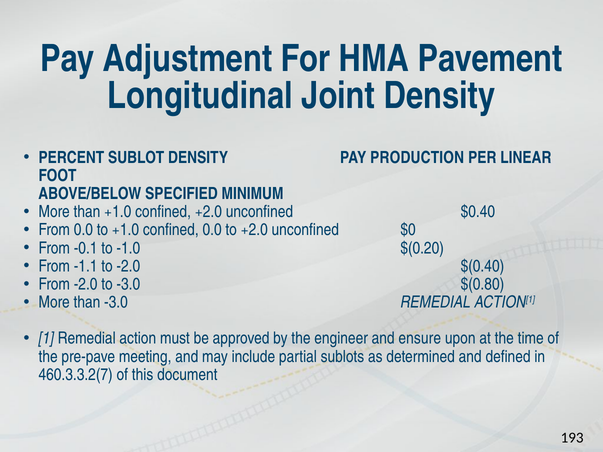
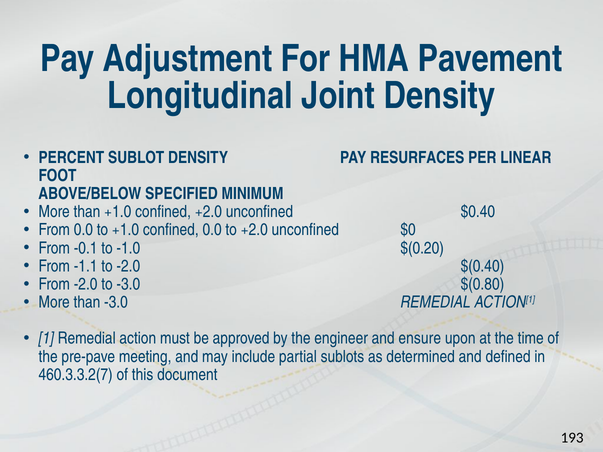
PRODUCTION: PRODUCTION -> RESURFACES
